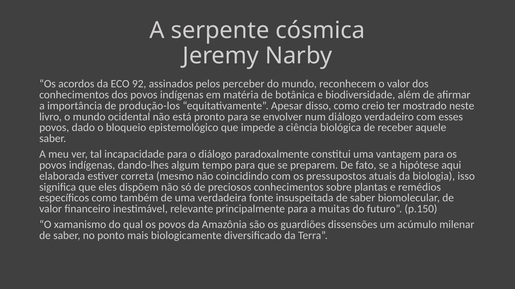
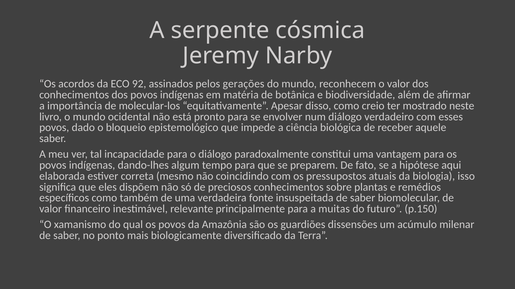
perceber: perceber -> gerações
produção-los: produção-los -> molecular-los
